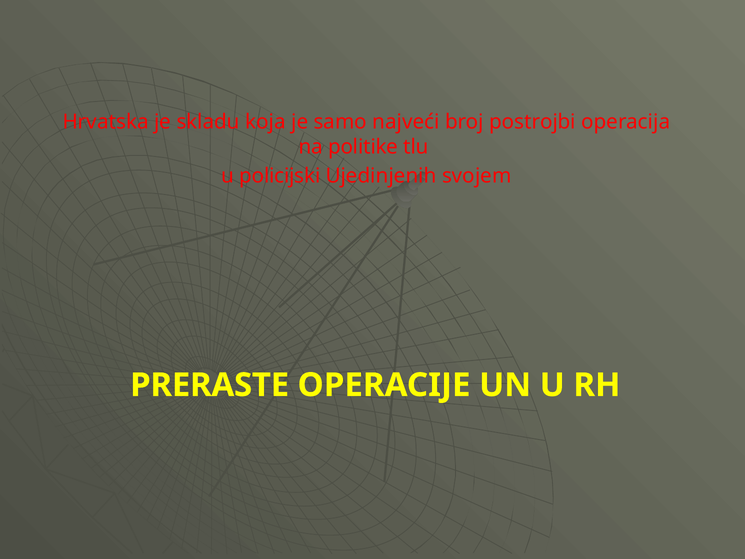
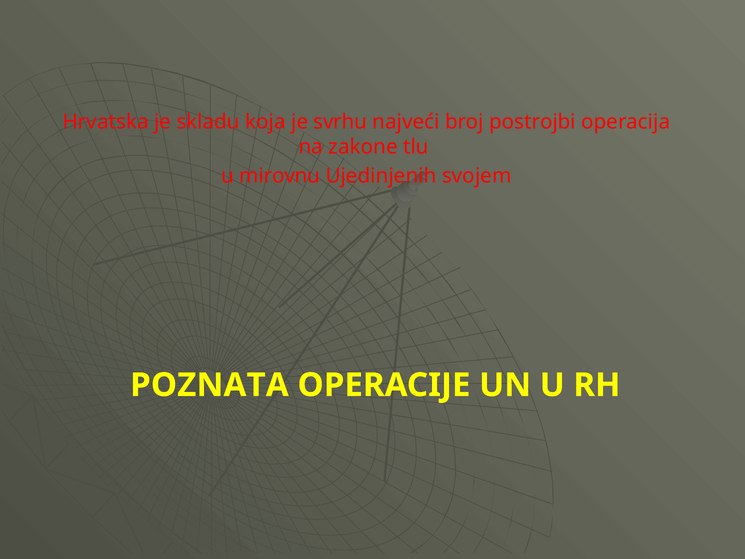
samo: samo -> svrhu
politike: politike -> zakone
policijski: policijski -> mirovnu
PRERASTE: PRERASTE -> POZNATA
